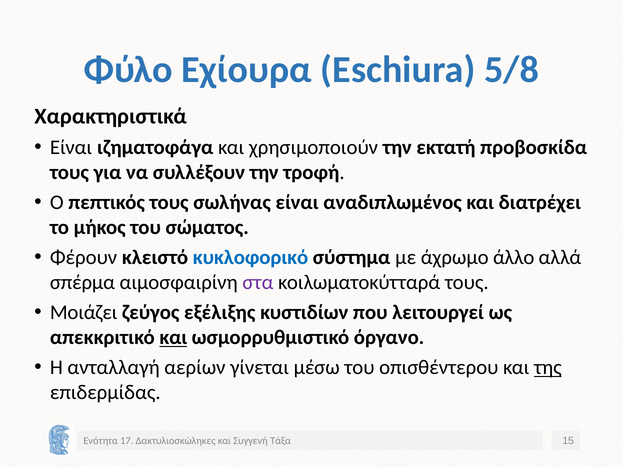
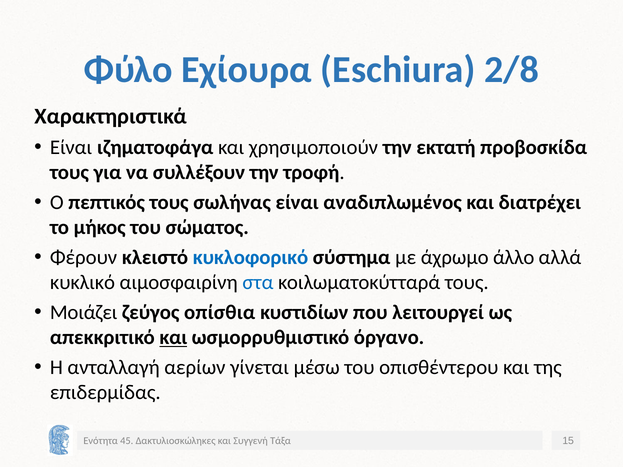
5/8: 5/8 -> 2/8
σπέρμα: σπέρμα -> κυκλικό
στα colour: purple -> blue
εξέλιξης: εξέλιξης -> οπίσθια
της underline: present -> none
17: 17 -> 45
